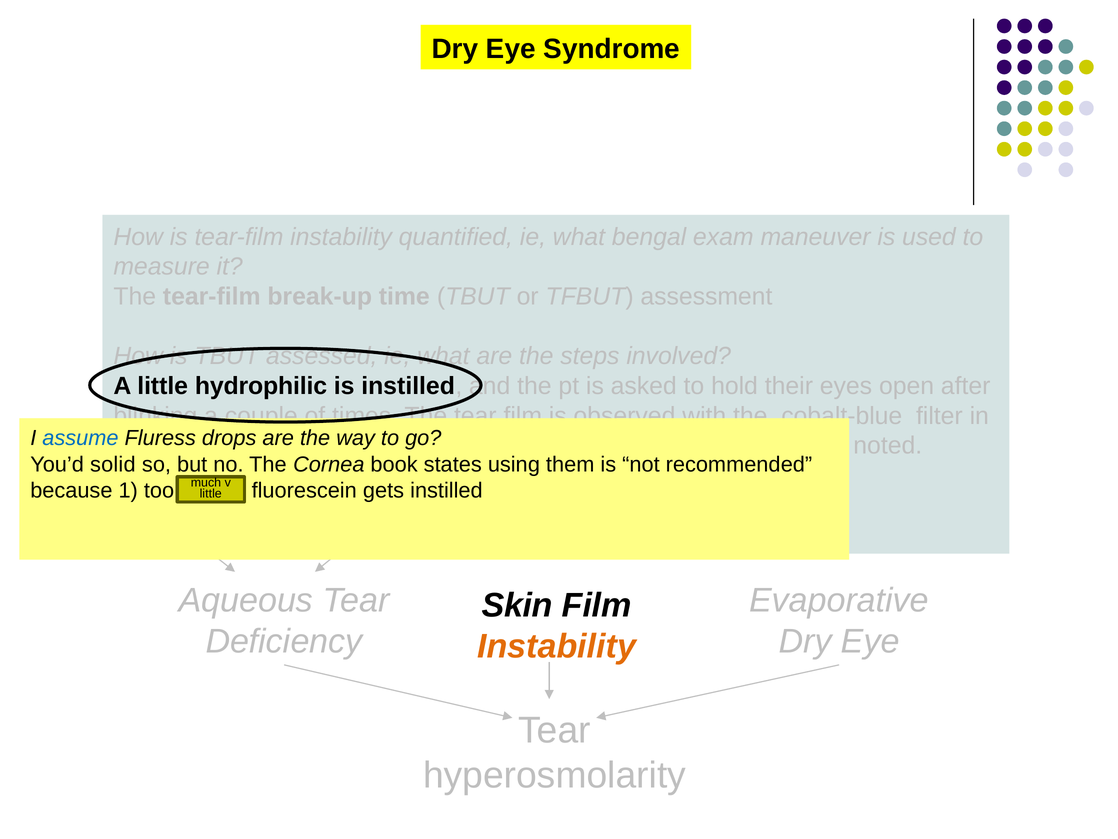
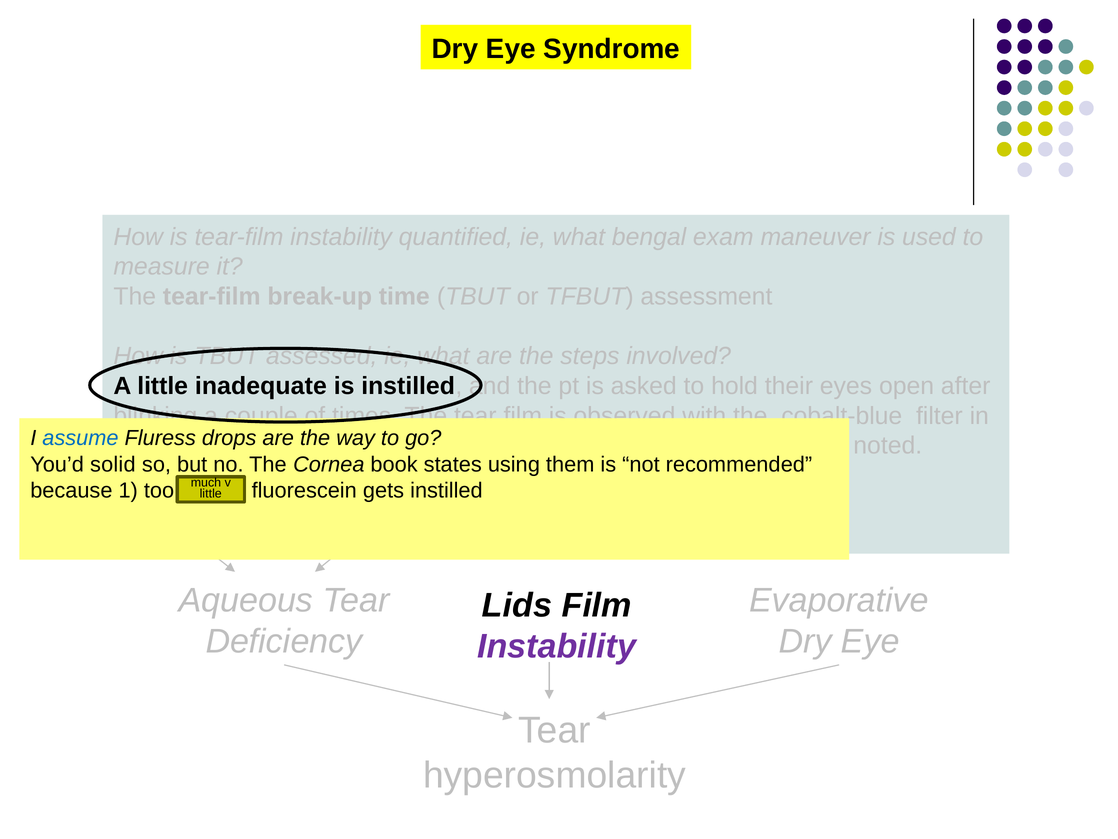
hydrophilic: hydrophilic -> inadequate
Skin: Skin -> Lids
Instability at (557, 646) colour: orange -> purple
